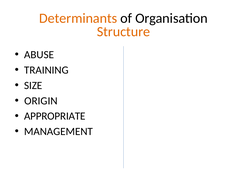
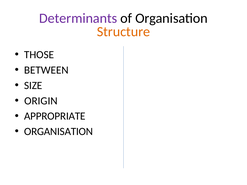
Determinants colour: orange -> purple
ABUSE: ABUSE -> THOSE
TRAINING: TRAINING -> BETWEEN
MANAGEMENT at (58, 132): MANAGEMENT -> ORGANISATION
